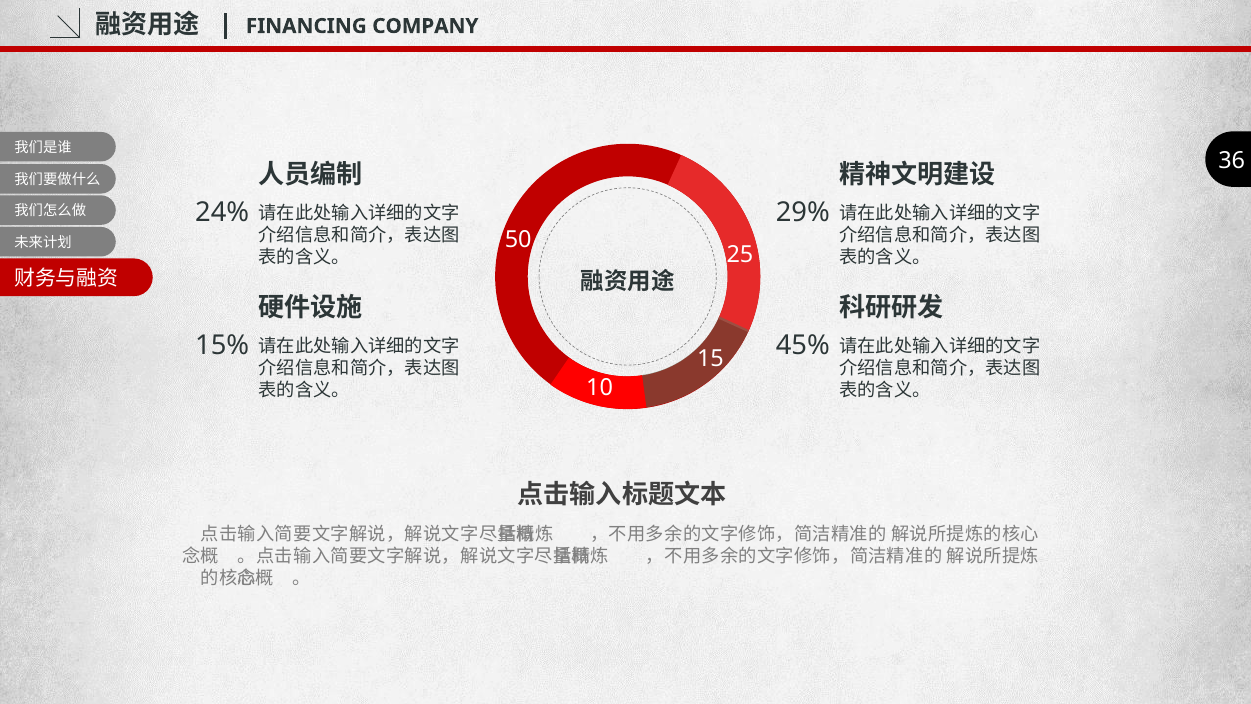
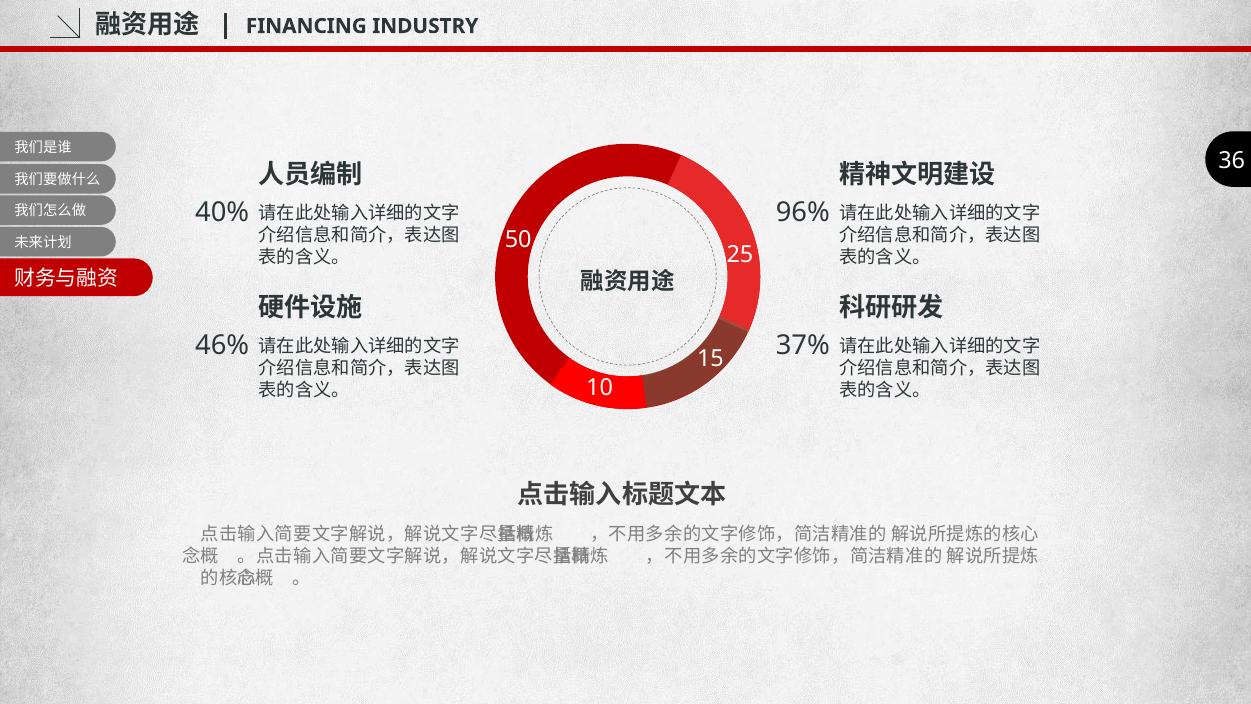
COMPANY: COMPANY -> INDUSTRY
24%: 24% -> 40%
29%: 29% -> 96%
15%: 15% -> 46%
45%: 45% -> 37%
